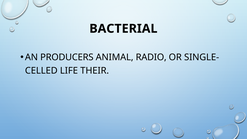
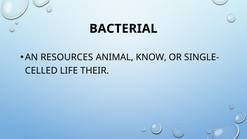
PRODUCERS: PRODUCERS -> RESOURCES
RADIO: RADIO -> KNOW
